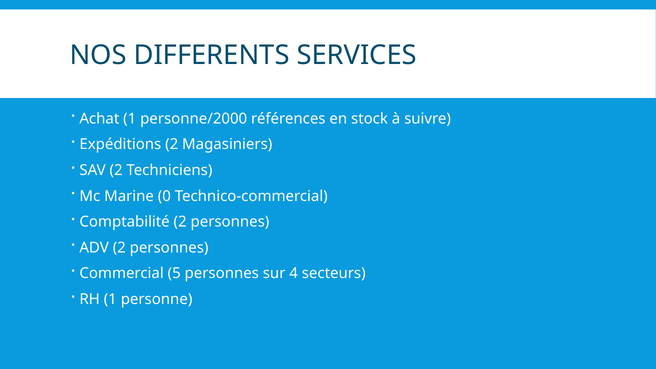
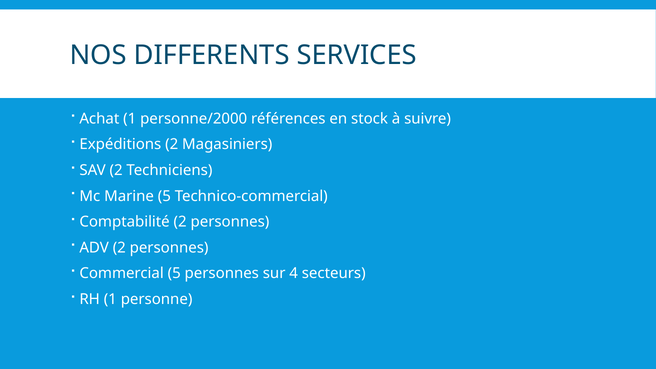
Marine 0: 0 -> 5
